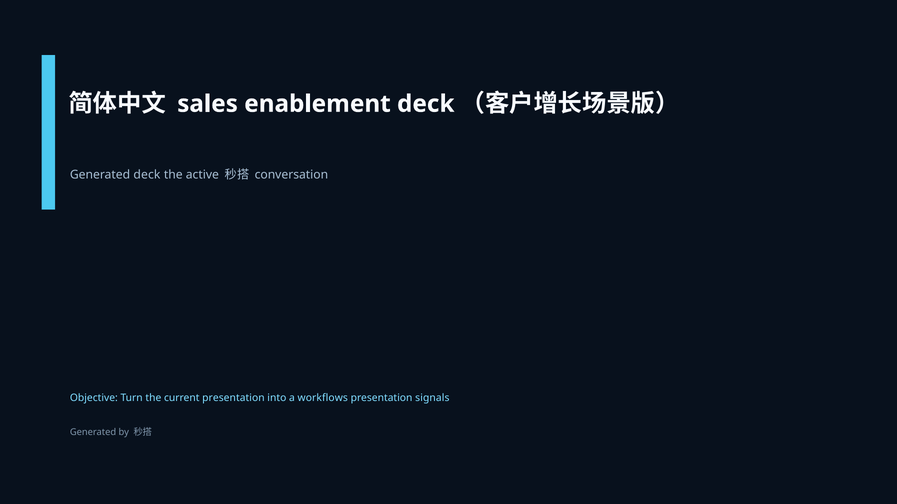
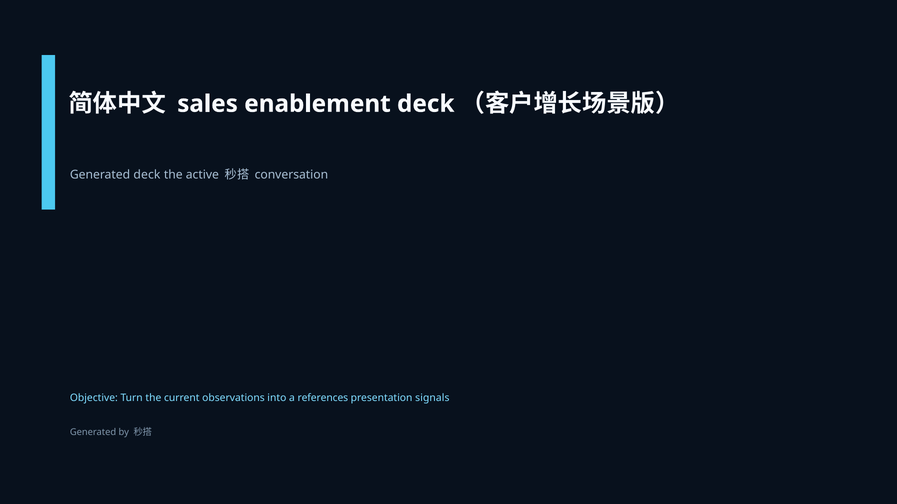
current presentation: presentation -> observations
workflows: workflows -> references
